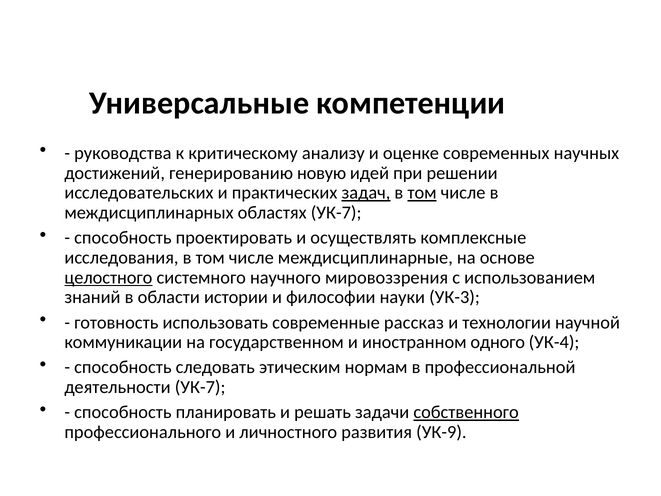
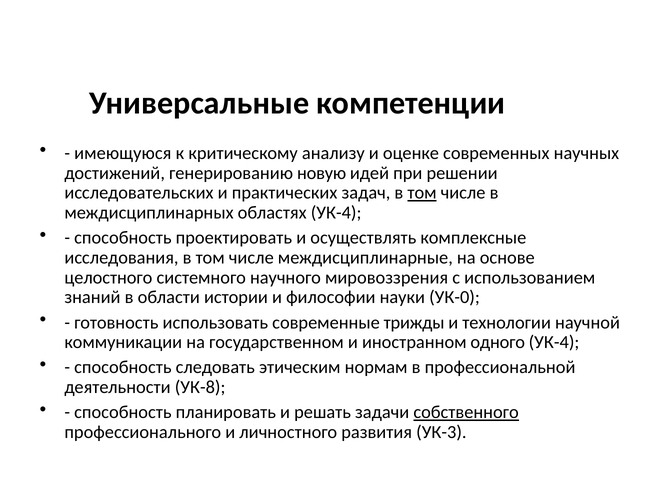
руководства: руководства -> имеющуюся
задач underline: present -> none
областях УК-7: УК-7 -> УК-4
целостного underline: present -> none
УК-3: УК-3 -> УК-0
рассказ: рассказ -> трижды
деятельности УК-7: УК-7 -> УК-8
УК-9: УК-9 -> УК-3
